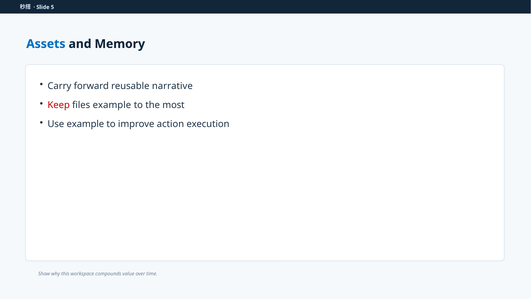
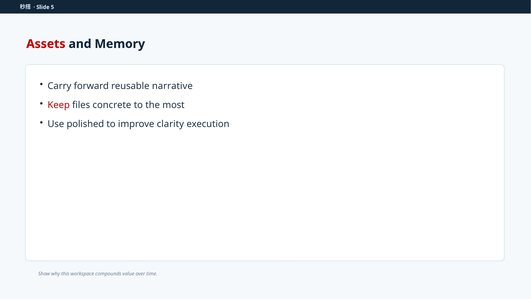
Assets colour: blue -> red
files example: example -> concrete
Use example: example -> polished
action: action -> clarity
